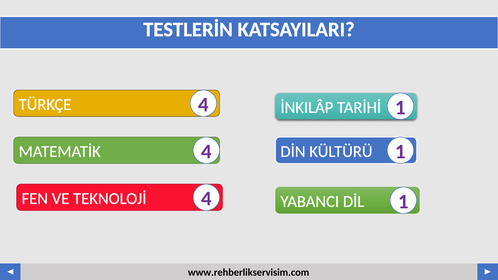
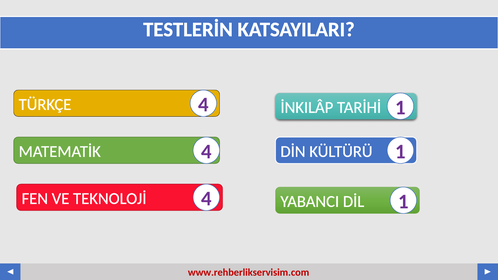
www.rehberlikservisim.com colour: black -> red
